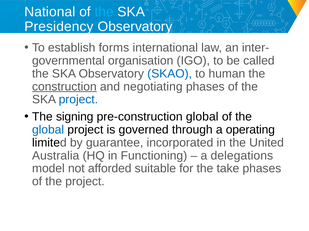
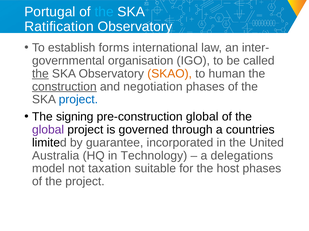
National: National -> Portugal
Presidency: Presidency -> Ratification
the at (40, 74) underline: none -> present
SKAO colour: blue -> orange
negotiating: negotiating -> negotiation
global at (48, 130) colour: blue -> purple
operating: operating -> countries
Functioning: Functioning -> Technology
afforded: afforded -> taxation
take: take -> host
